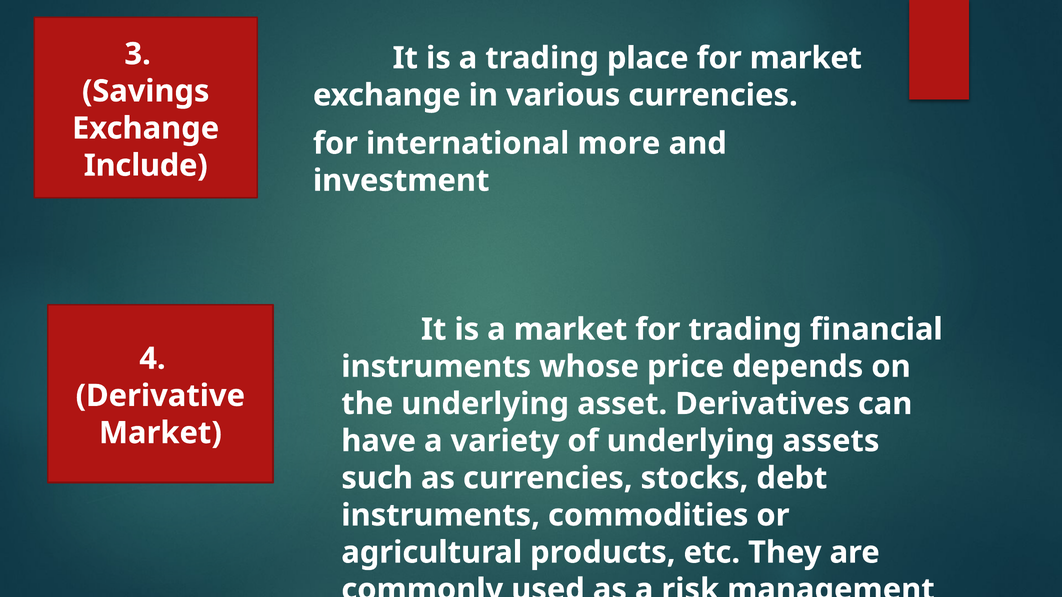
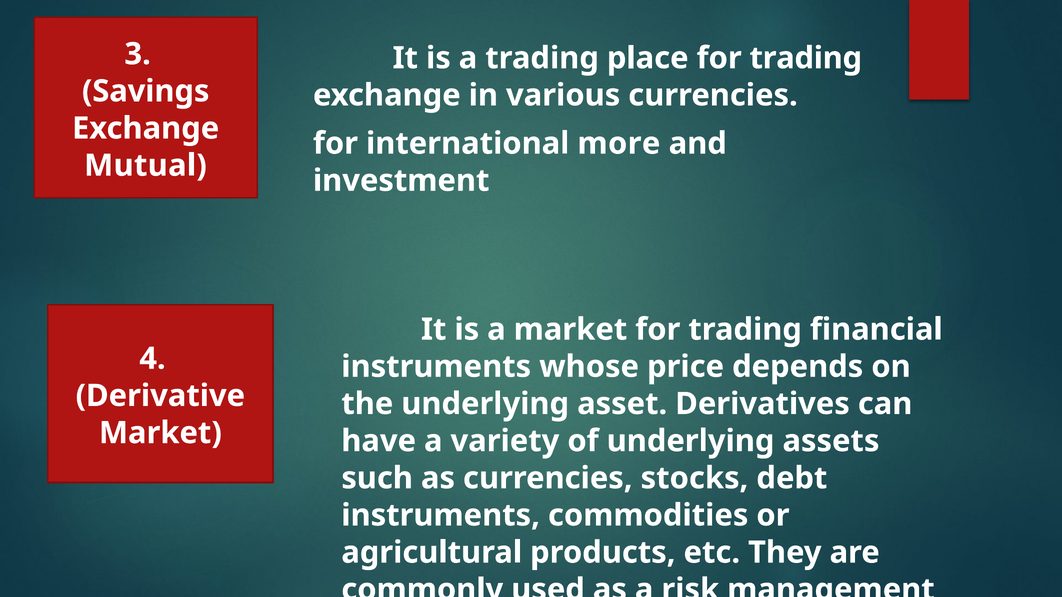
place for market: market -> trading
Include: Include -> Mutual
